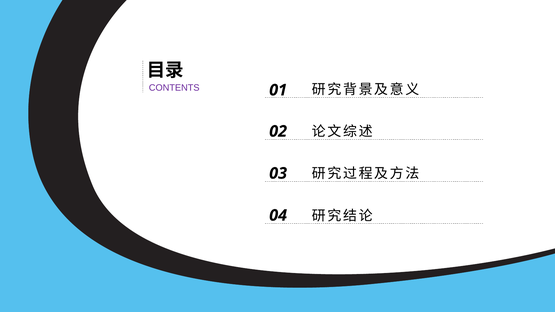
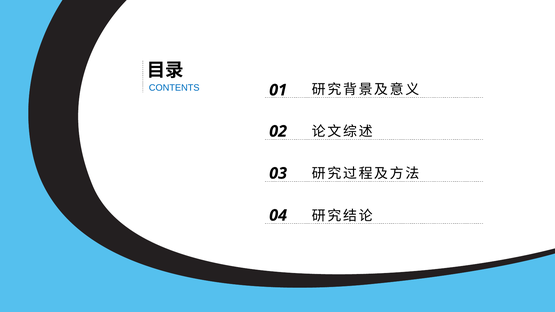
CONTENTS colour: purple -> blue
